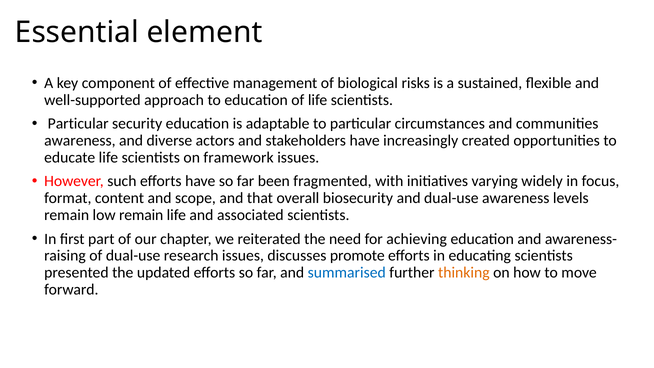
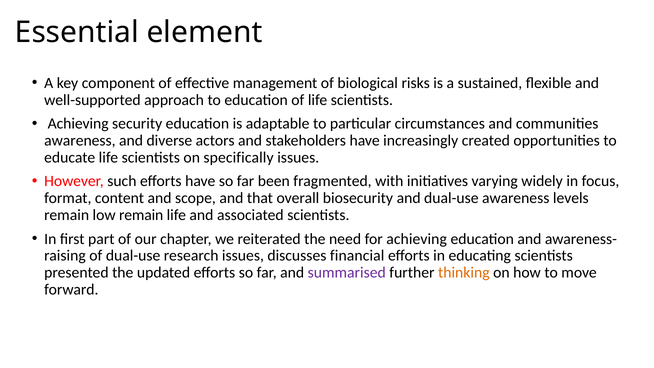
Particular at (78, 124): Particular -> Achieving
framework: framework -> specifically
promote: promote -> financial
summarised colour: blue -> purple
